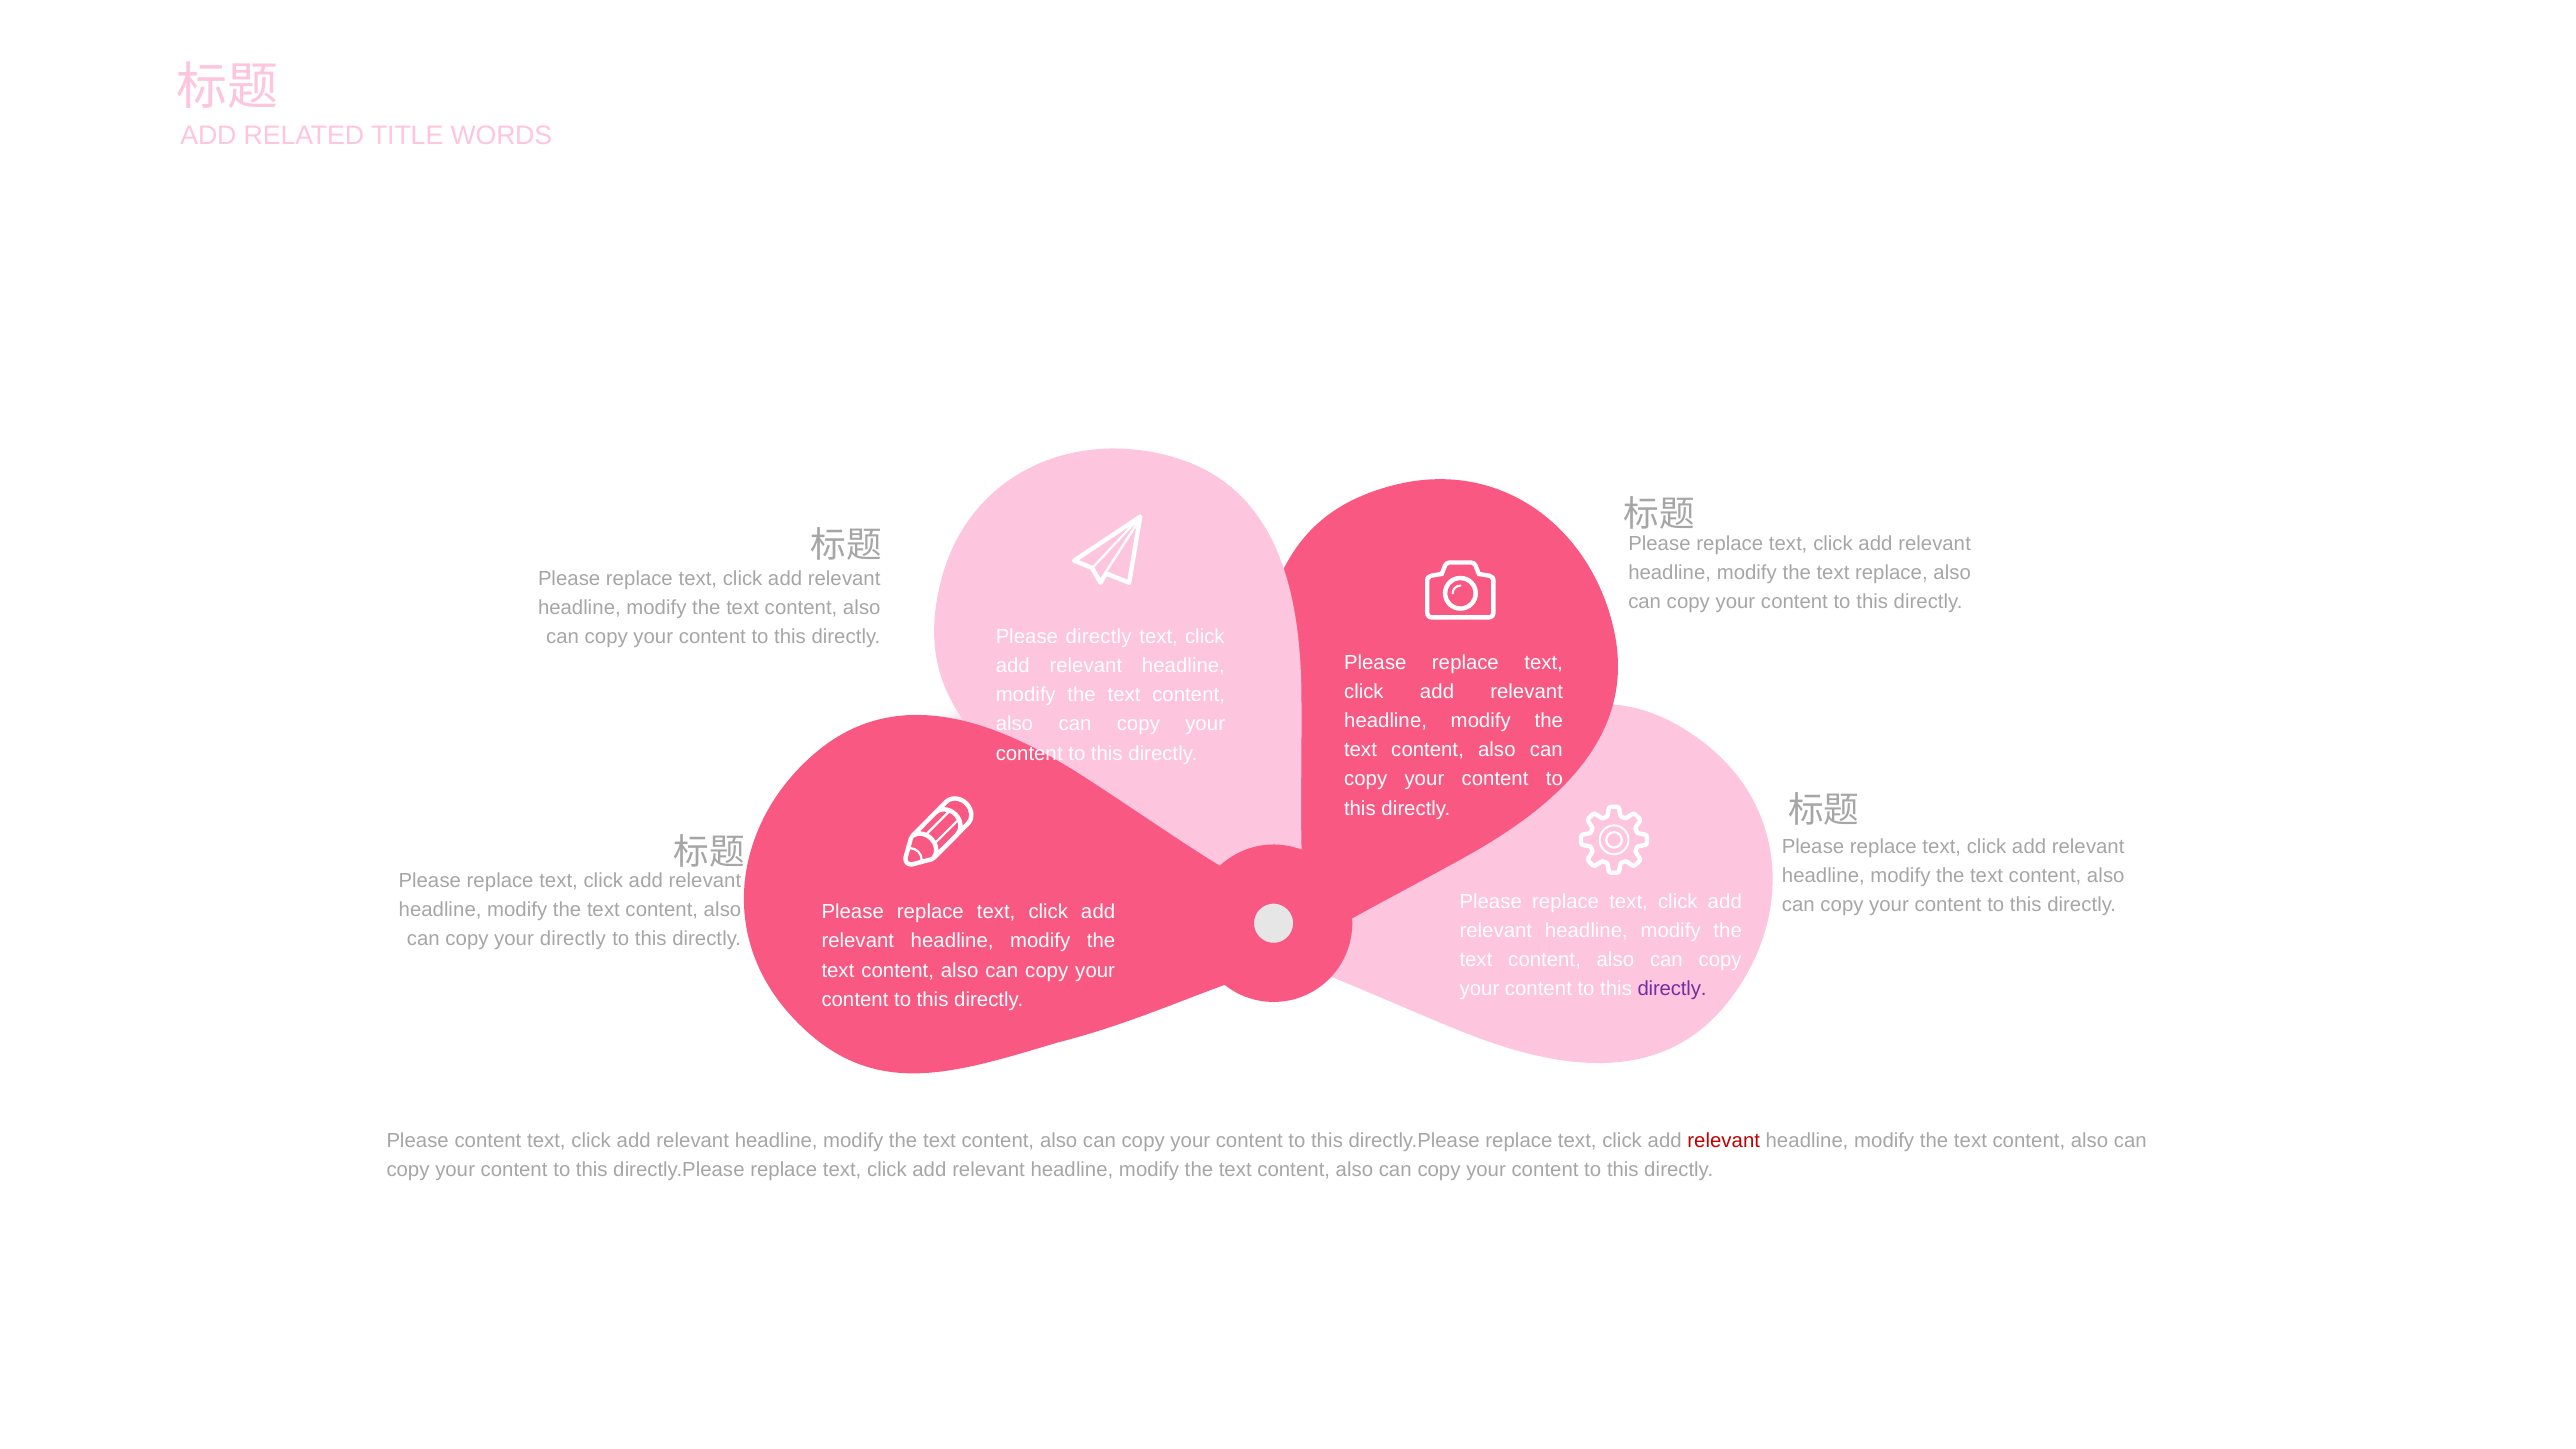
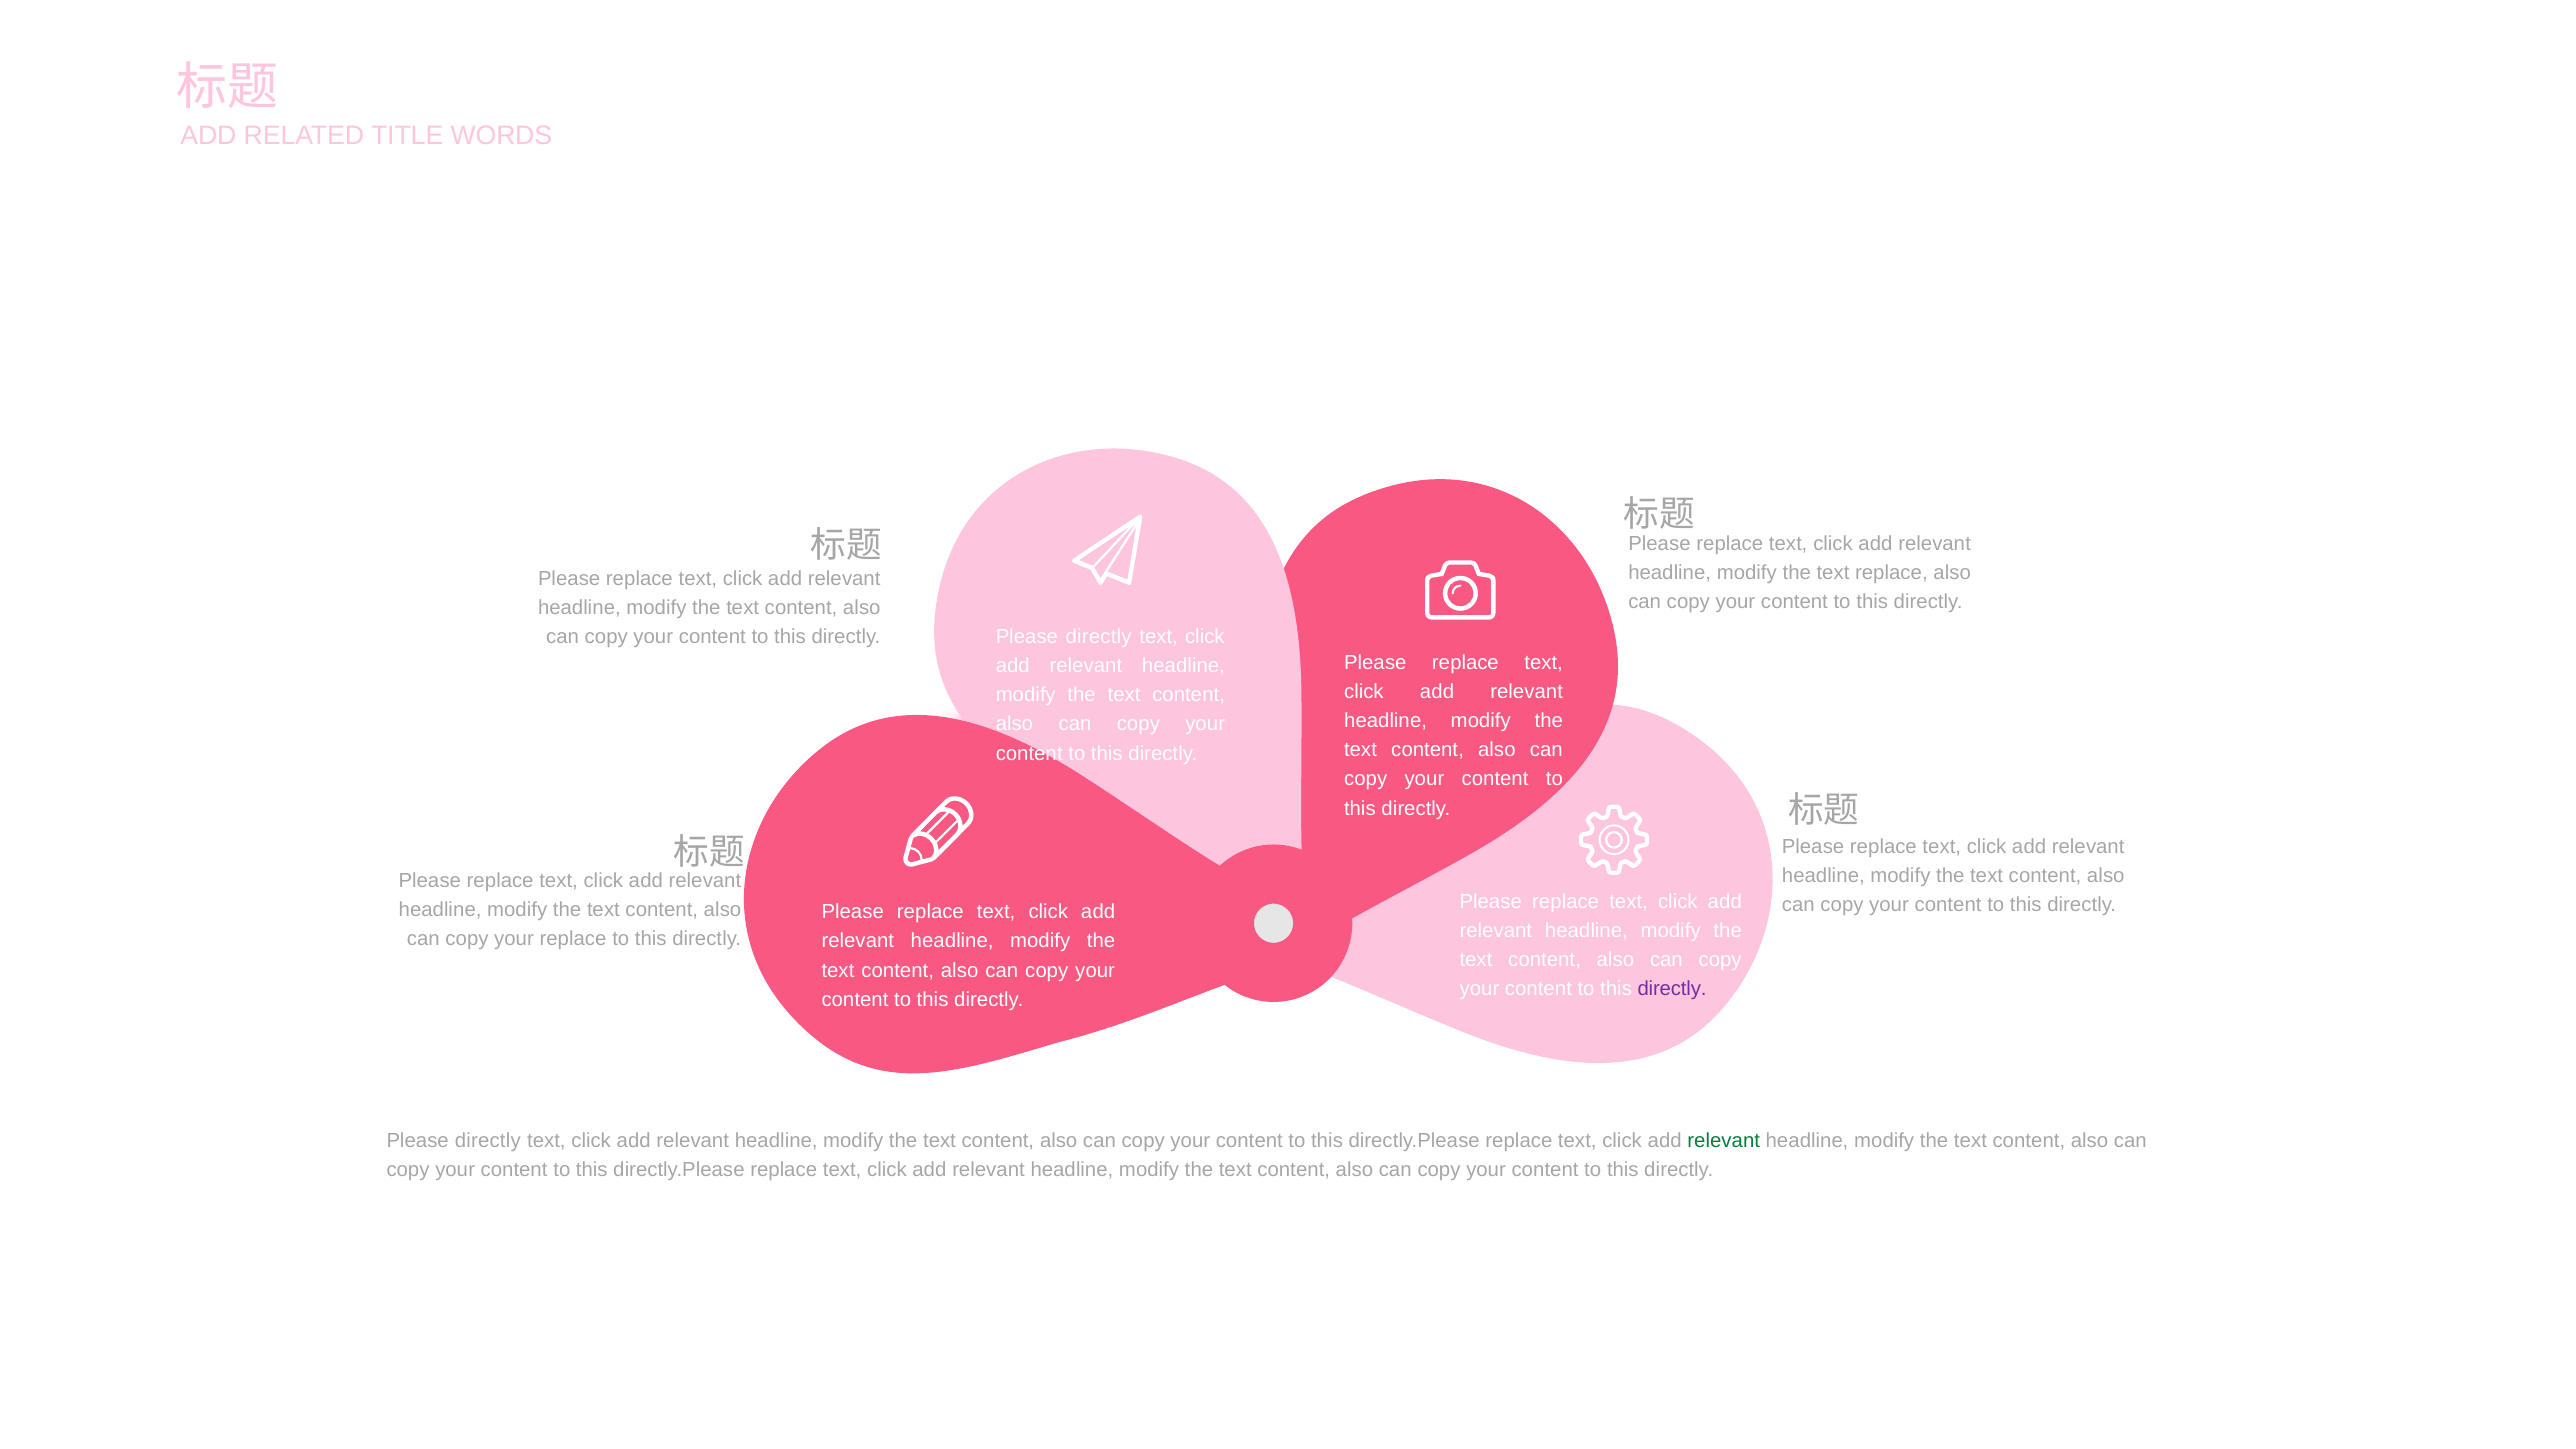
your directly: directly -> replace
content at (488, 1140): content -> directly
relevant at (1724, 1140) colour: red -> green
